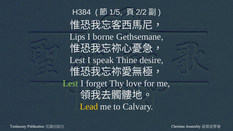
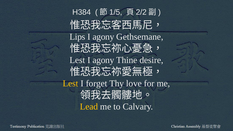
borne at (103, 37): borne -> agony
Lest I speak: speak -> agony
Lest at (71, 83) colour: light green -> yellow
